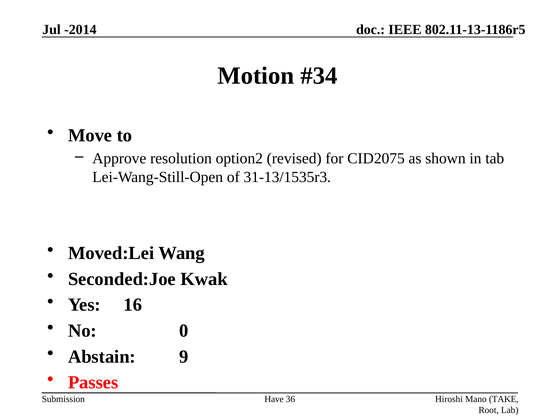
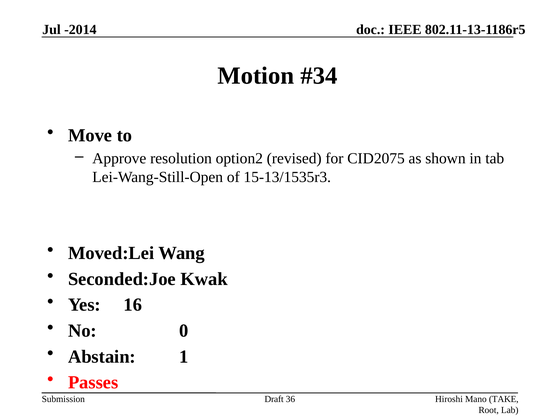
31-13/1535r3: 31-13/1535r3 -> 15-13/1535r3
9: 9 -> 1
Have: Have -> Draft
